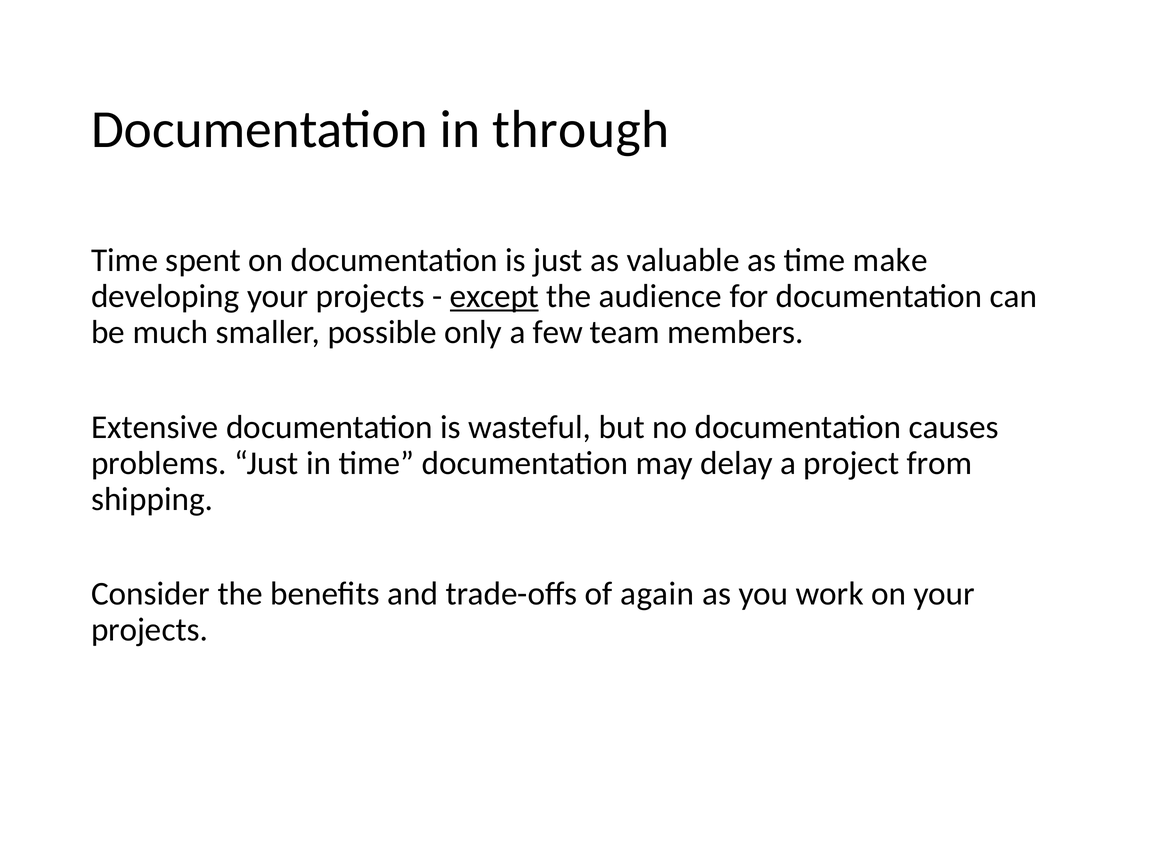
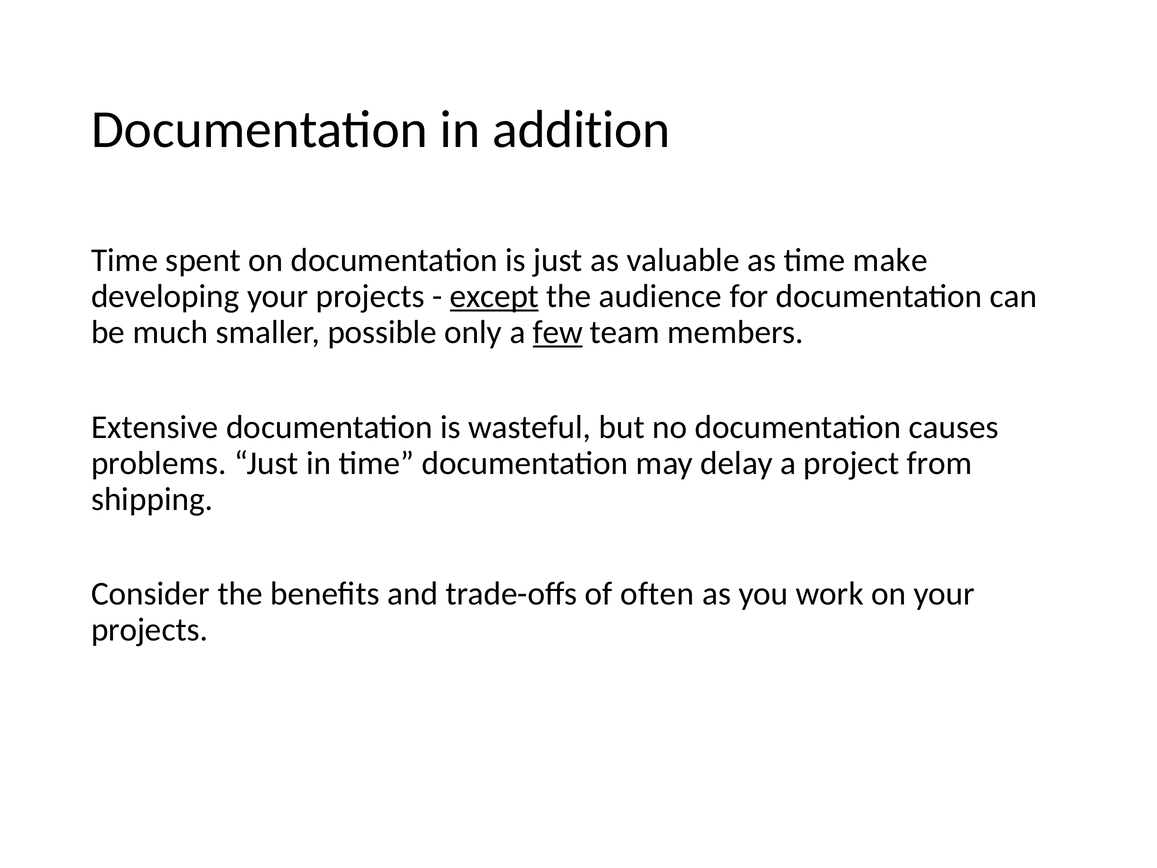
through: through -> addition
few underline: none -> present
again: again -> often
